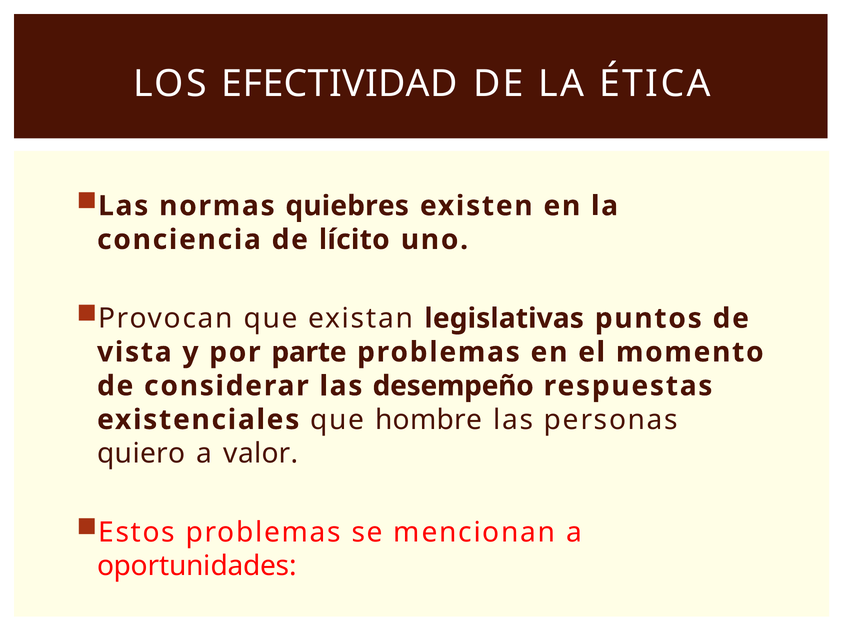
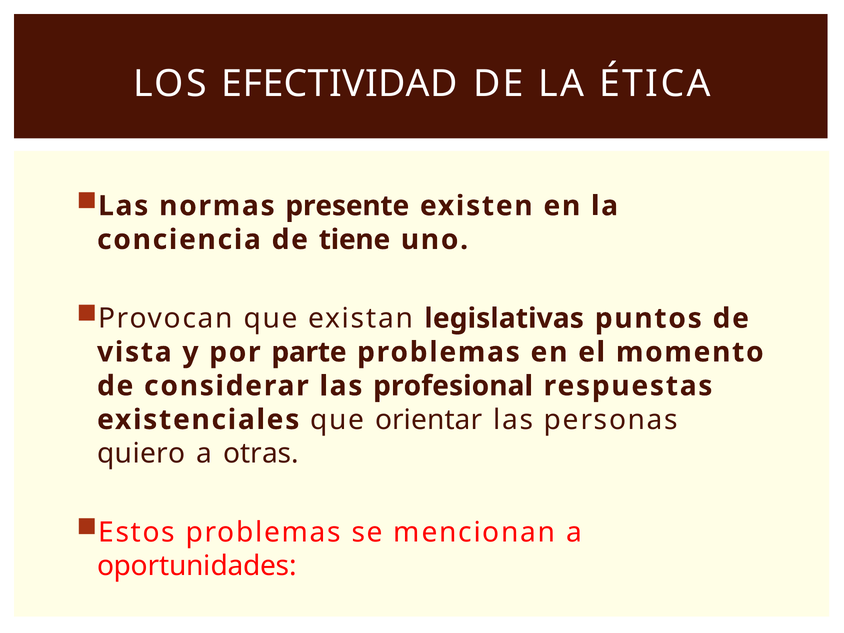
quiebres: quiebres -> presente
lícito: lícito -> tiene
desempeño: desempeño -> profesional
hombre: hombre -> orientar
valor: valor -> otras
